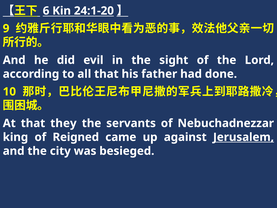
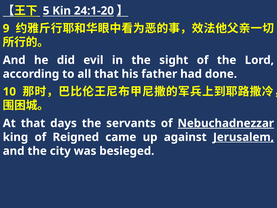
6: 6 -> 5
they: they -> days
Nebuchadnezzar underline: none -> present
